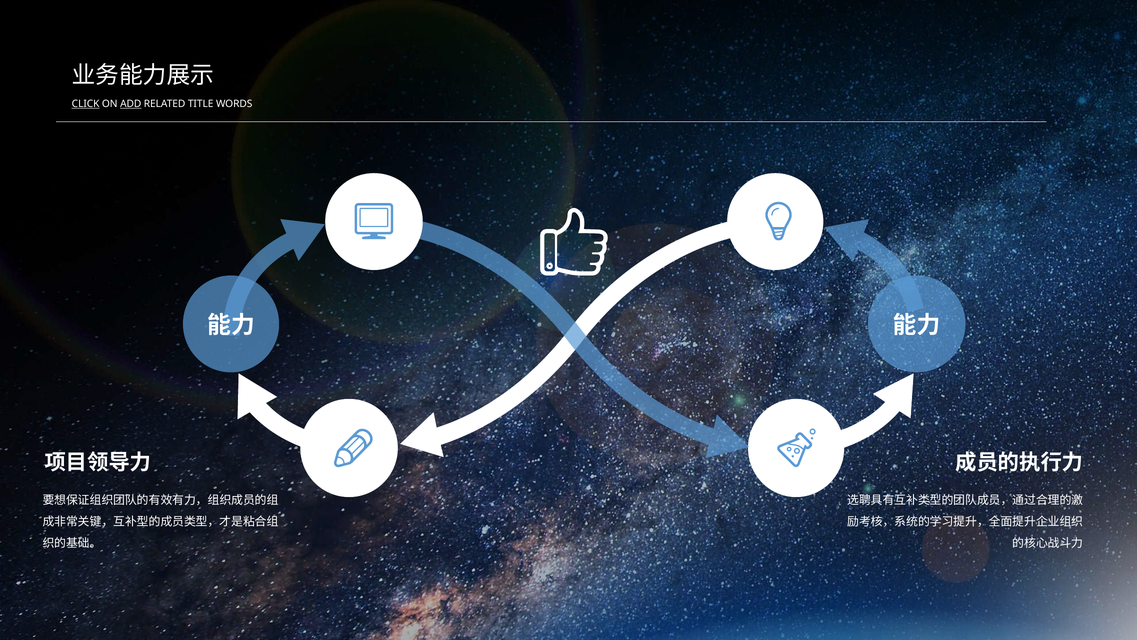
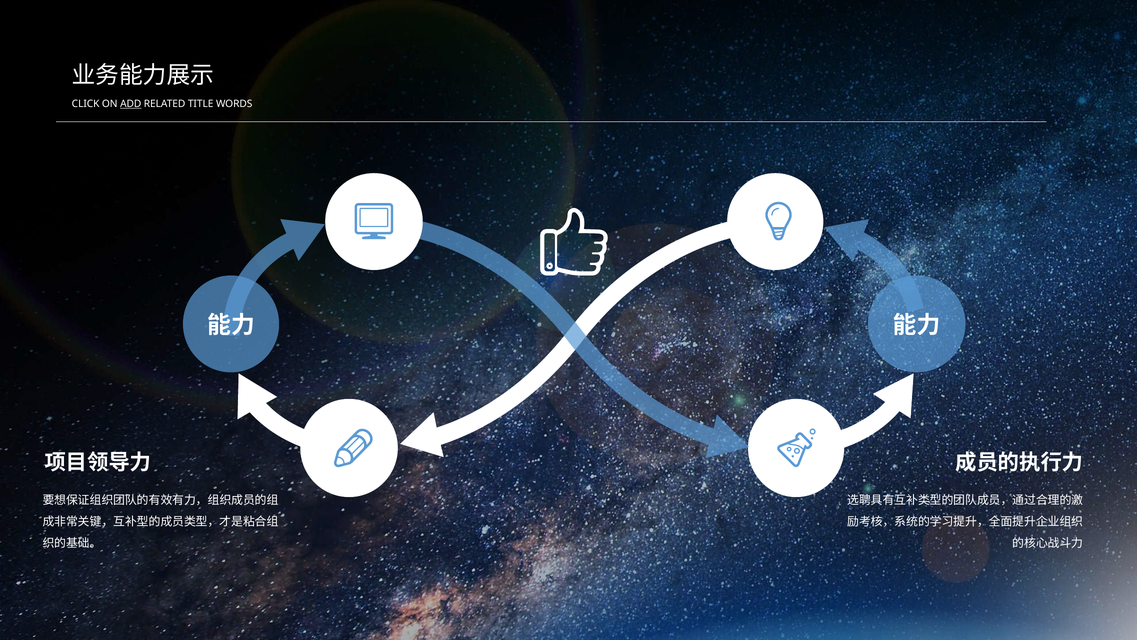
CLICK underline: present -> none
